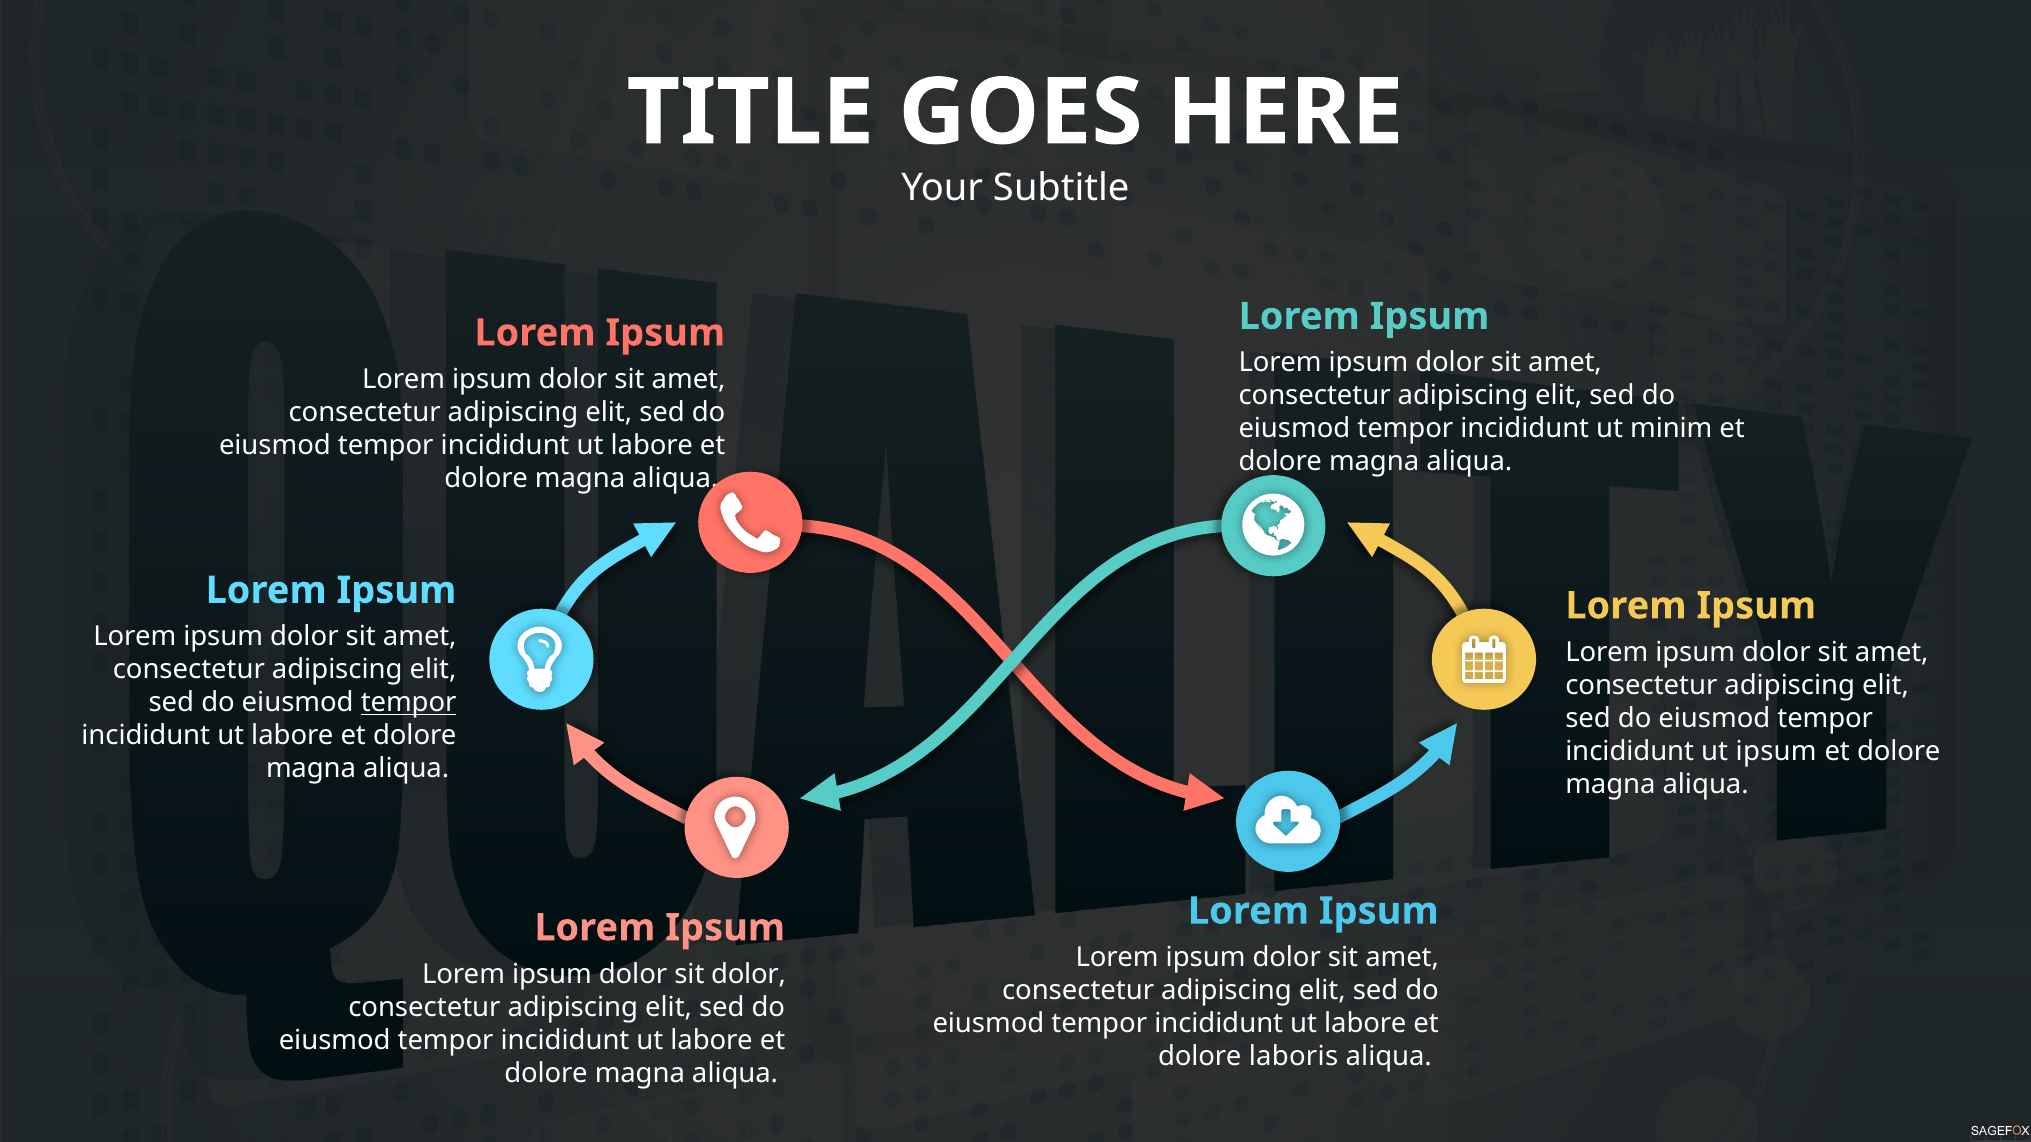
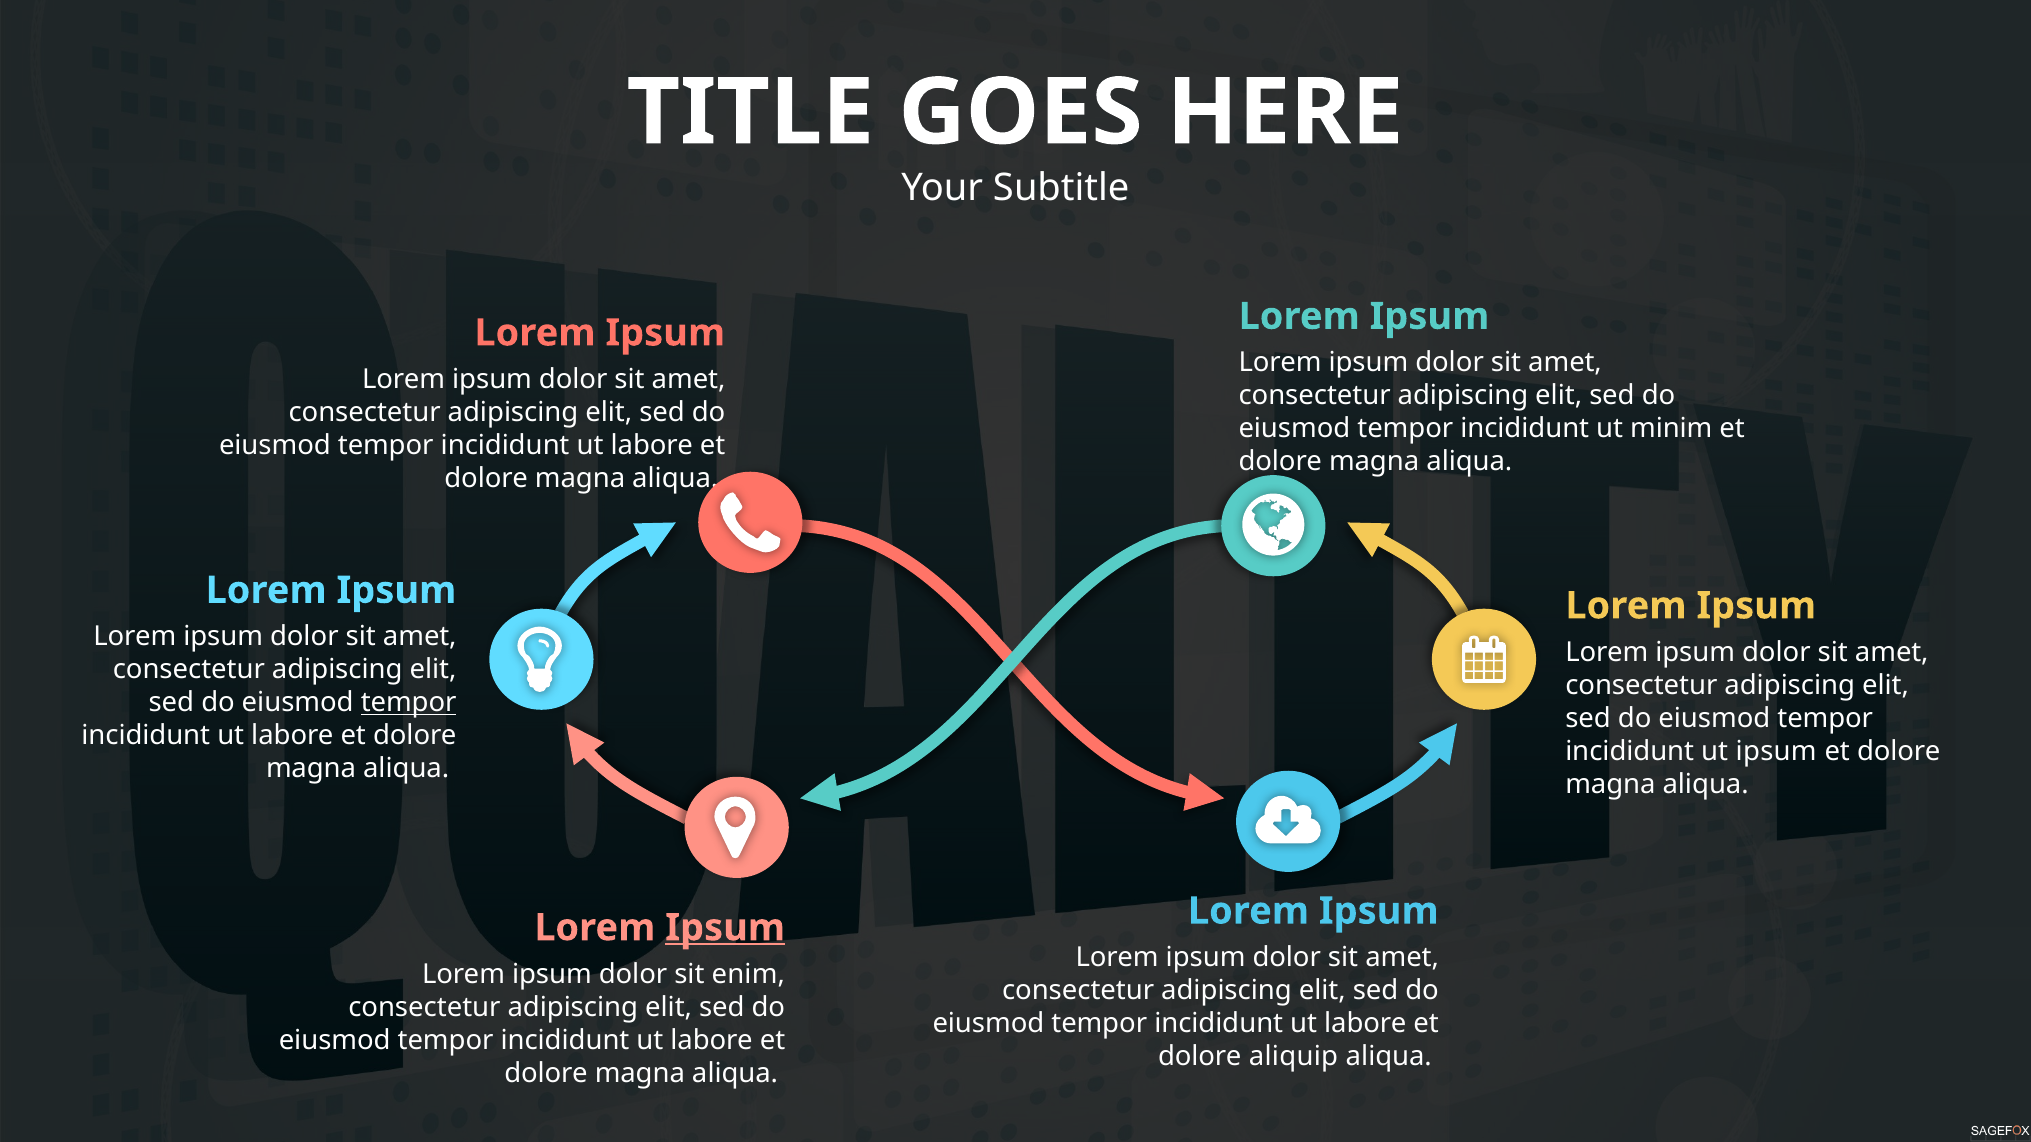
Ipsum at (725, 928) underline: none -> present
sit dolor: dolor -> enim
laboris: laboris -> aliquip
